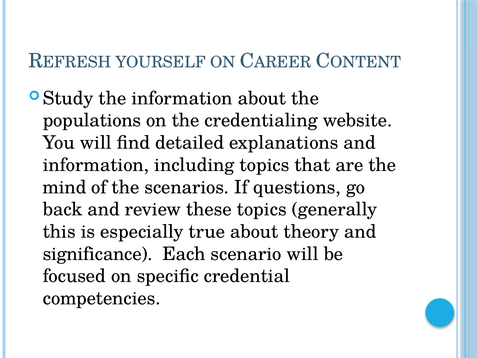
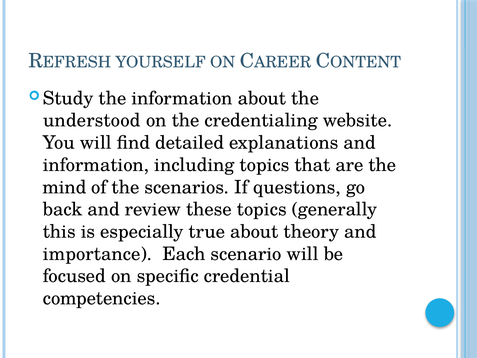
populations: populations -> understood
significance: significance -> importance
